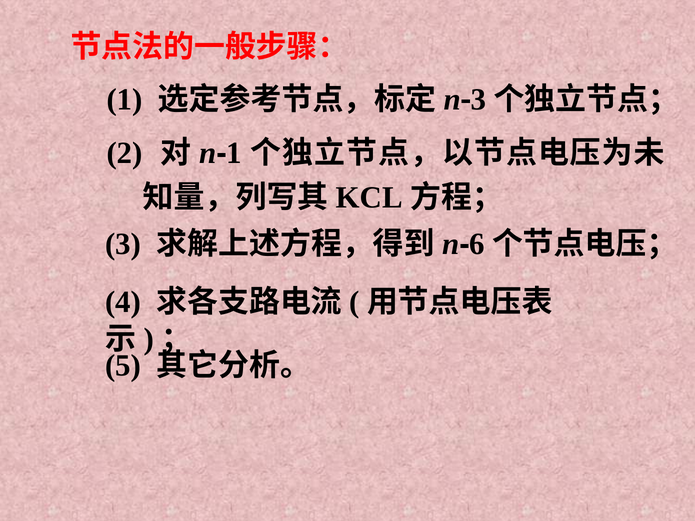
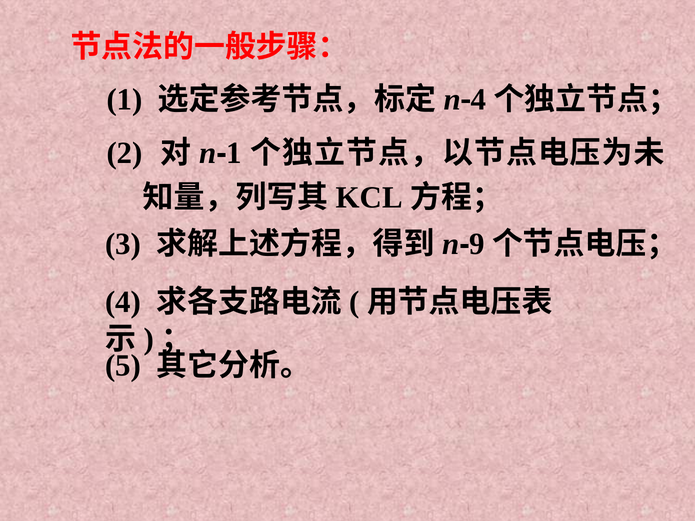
3 at (478, 99): 3 -> 4
6: 6 -> 9
